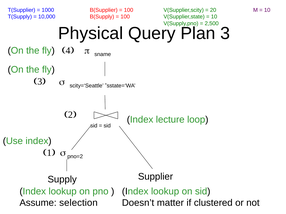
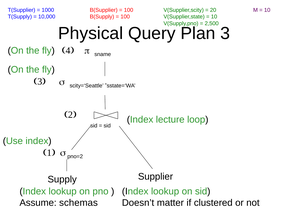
selection: selection -> schemas
